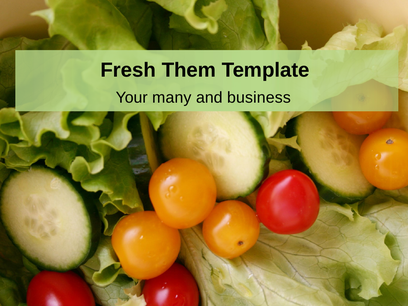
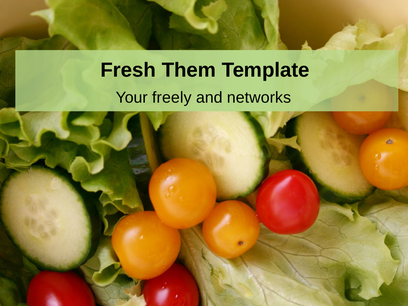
many: many -> freely
business: business -> networks
